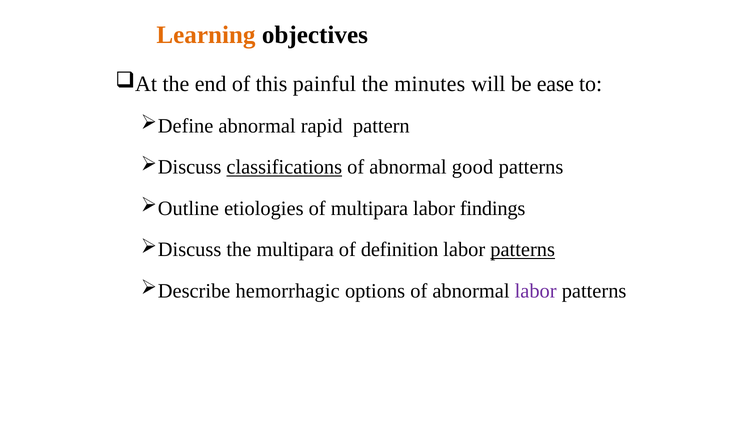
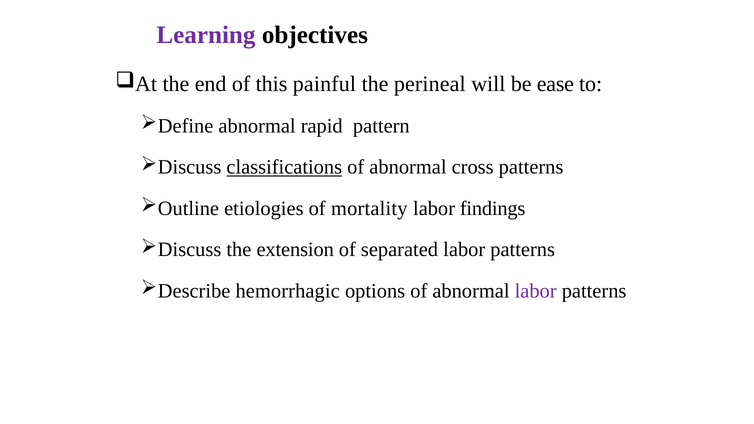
Learning colour: orange -> purple
minutes: minutes -> perineal
good: good -> cross
of multipara: multipara -> mortality
the multipara: multipara -> extension
definition: definition -> separated
patterns at (523, 250) underline: present -> none
